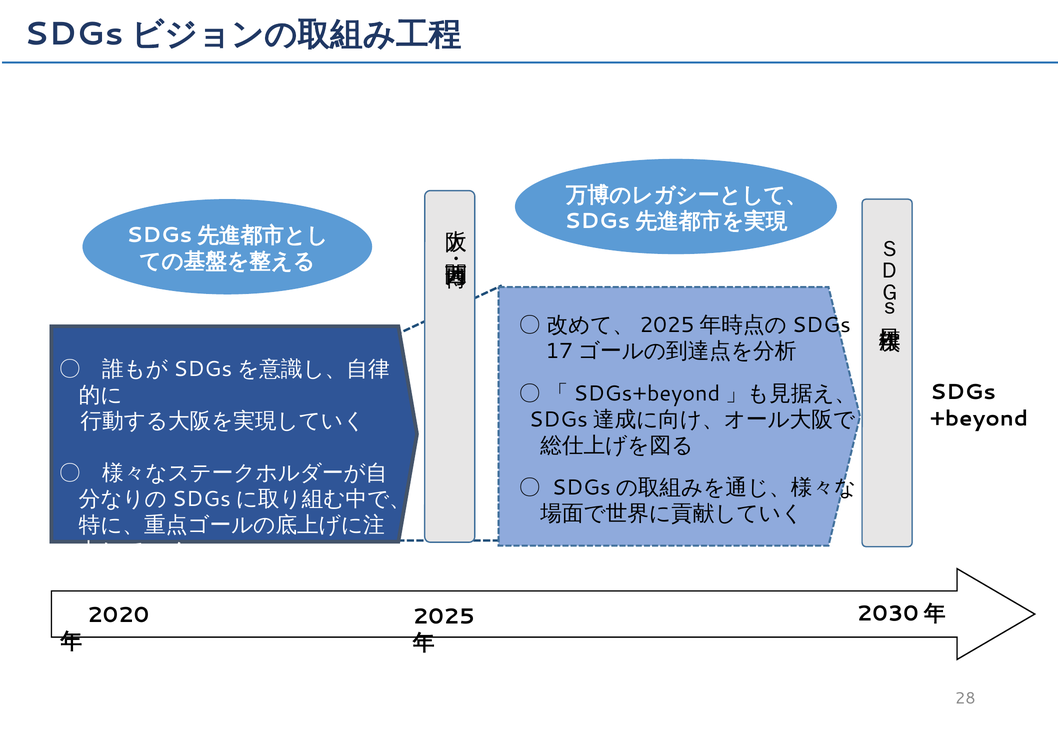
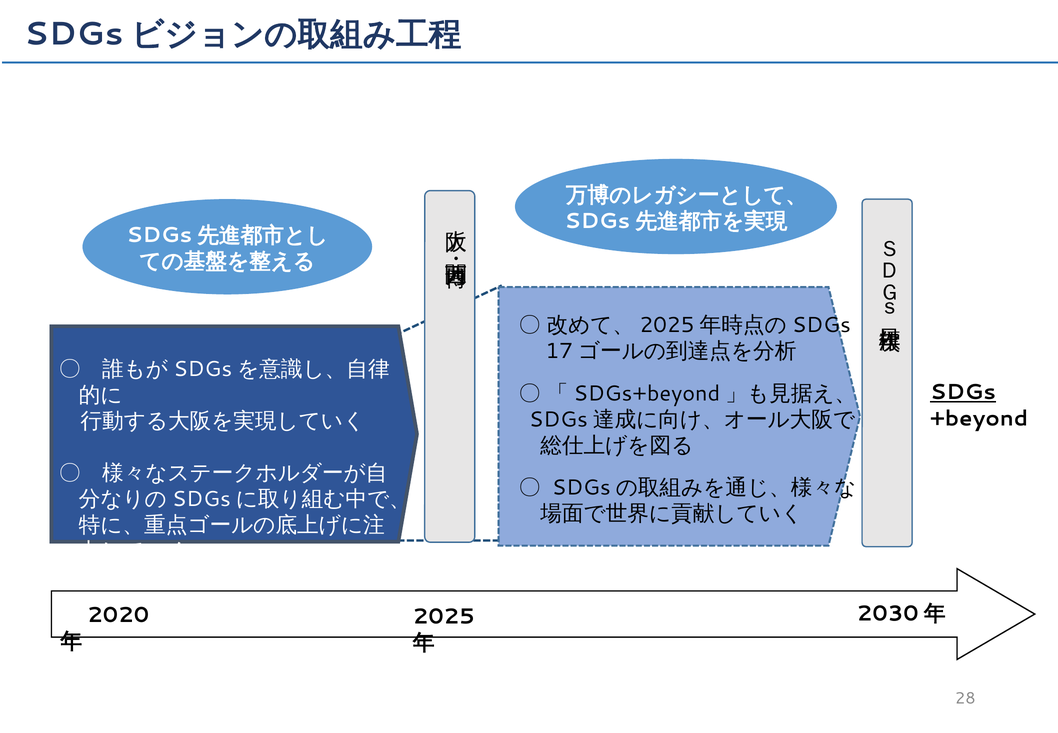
SDGs underline: none -> present
